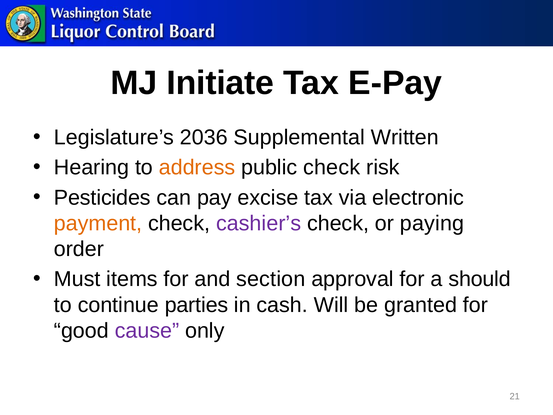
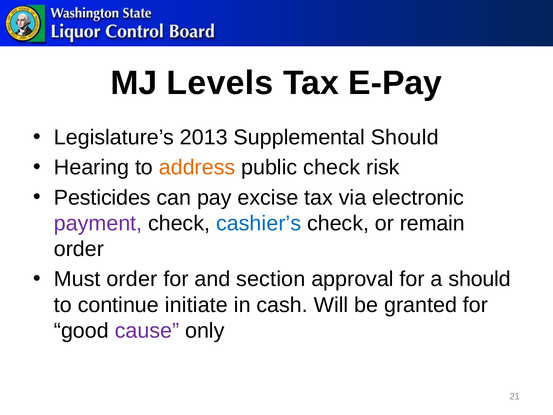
Initiate: Initiate -> Levels
2036: 2036 -> 2013
Supplemental Written: Written -> Should
payment colour: orange -> purple
cashier’s colour: purple -> blue
paying: paying -> remain
Must items: items -> order
parties: parties -> initiate
